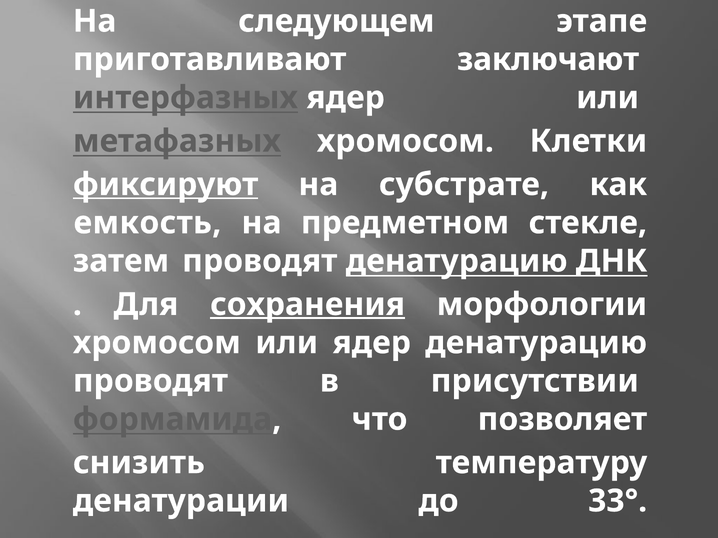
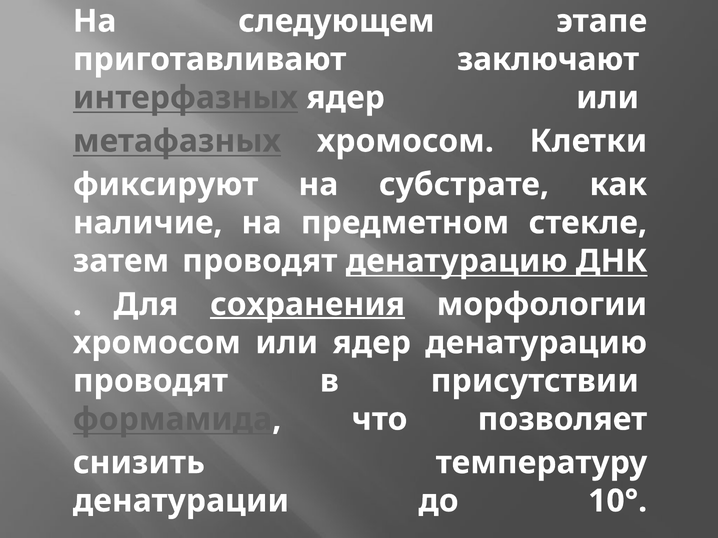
фиксируют underline: present -> none
емкость: емкость -> наличие
33°: 33° -> 10°
